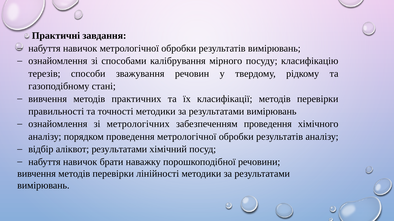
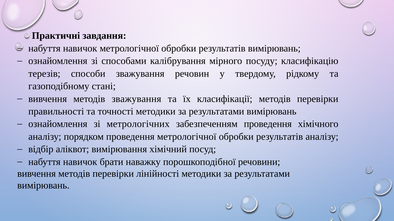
методів практичних: практичних -> зважування
аліквот результатами: результатами -> вимірювання
